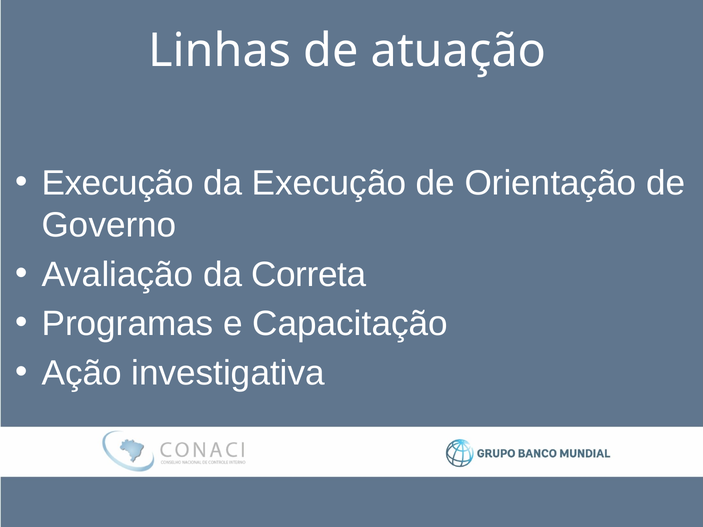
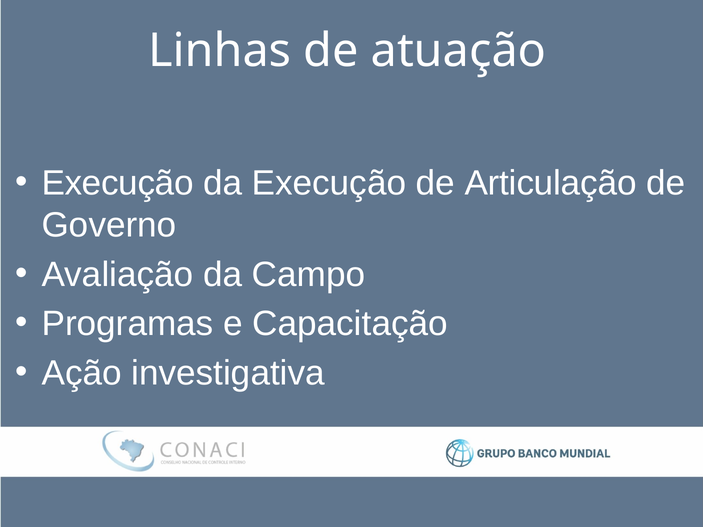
Orientação: Orientação -> Articulação
Correta: Correta -> Campo
